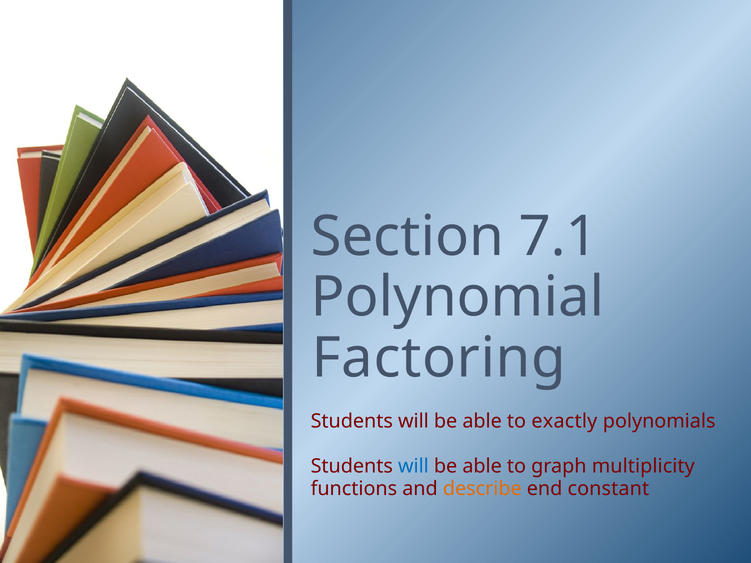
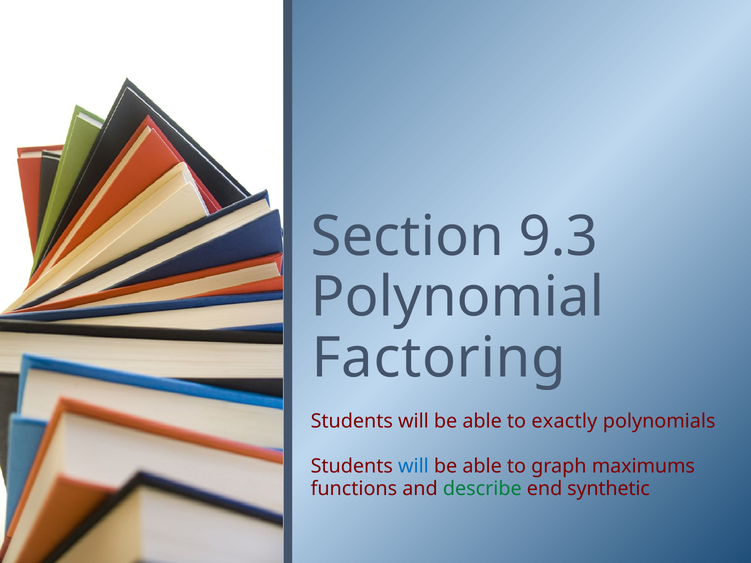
7.1: 7.1 -> 9.3
multiplicity: multiplicity -> maximums
describe colour: orange -> green
constant: constant -> synthetic
